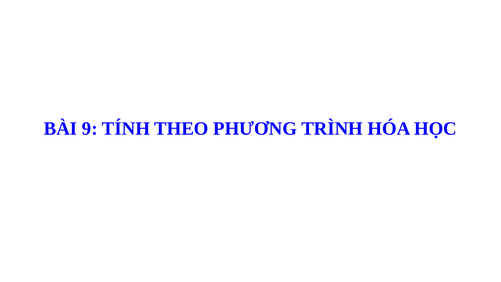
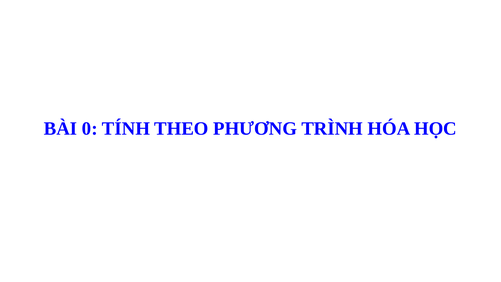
9: 9 -> 0
